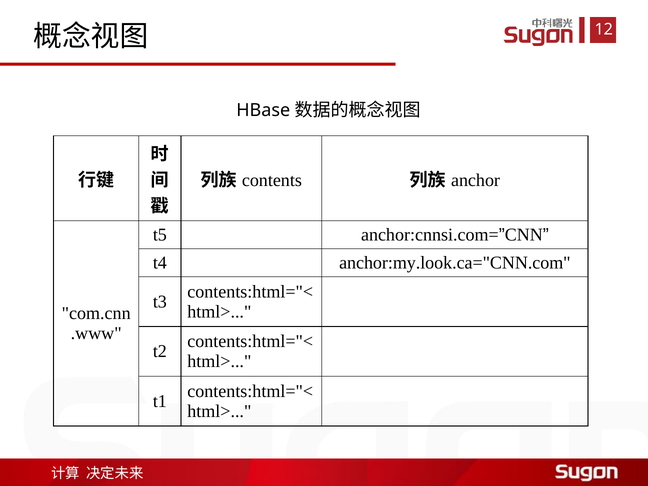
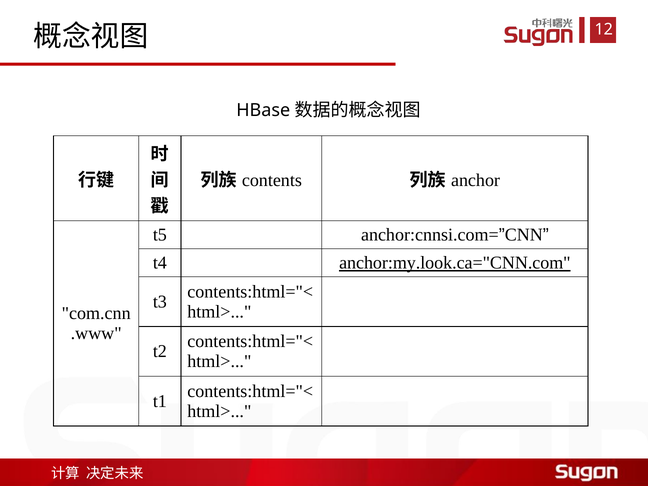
anchor:my.look.ca="CNN.com underline: none -> present
